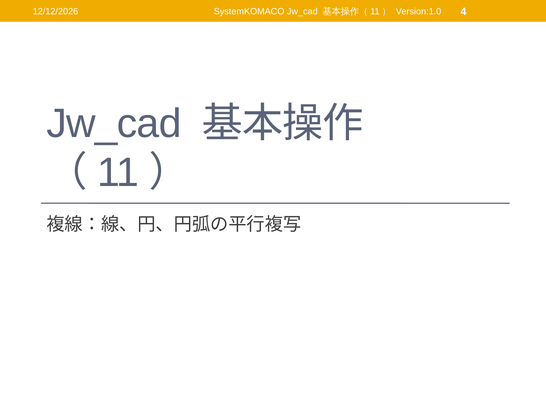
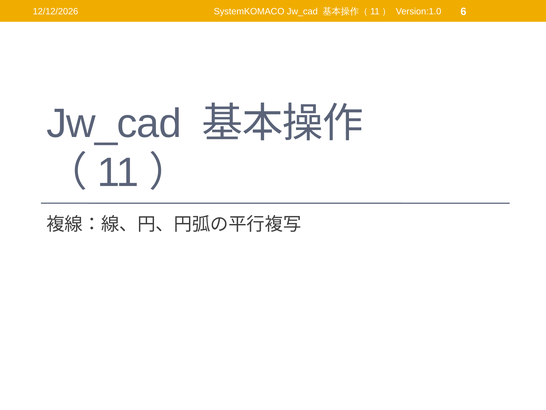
4: 4 -> 6
